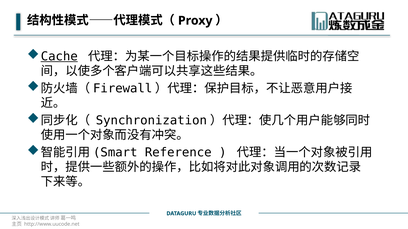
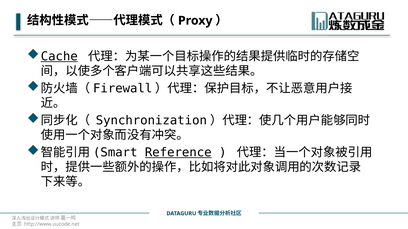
Reference underline: none -> present
